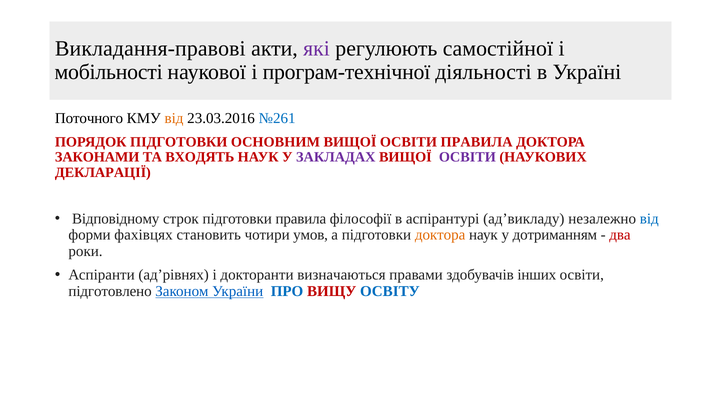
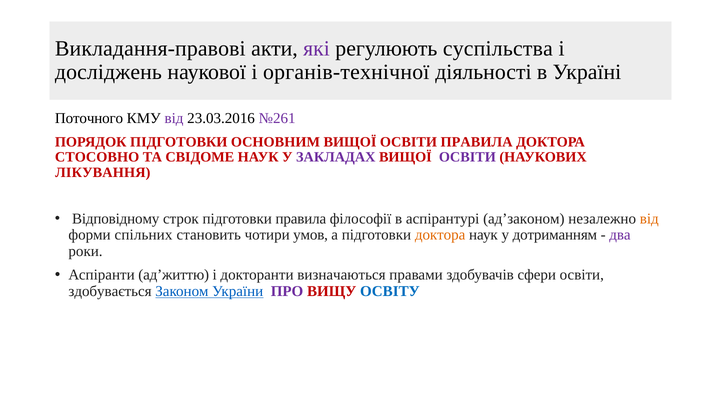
самостійної: самостійної -> суспільства
мобільності: мобільності -> досліджень
програм-технічної: програм-технічної -> органів-технічної
від at (174, 119) colour: orange -> purple
№261 colour: blue -> purple
ЗАКОНАМИ: ЗАКОНАМИ -> СТОСОВНО
ВХОДЯТЬ: ВХОДЯТЬ -> СВІДОМЕ
ДЕКЛАРАЦІЇ: ДЕКЛАРАЦІЇ -> ЛІКУВАННЯ
ад’викладу: ад’викладу -> ад’законом
від at (649, 219) colour: blue -> orange
фахівцях: фахівцях -> спільних
два colour: red -> purple
ад’рівнях: ад’рівнях -> ад’життю
інших: інших -> сфери
підготовлено: підготовлено -> здобувається
ПРО colour: blue -> purple
